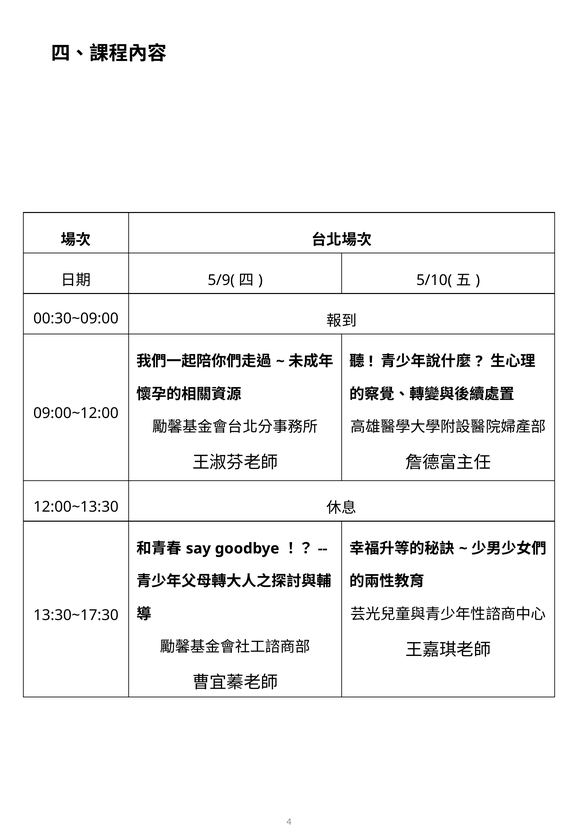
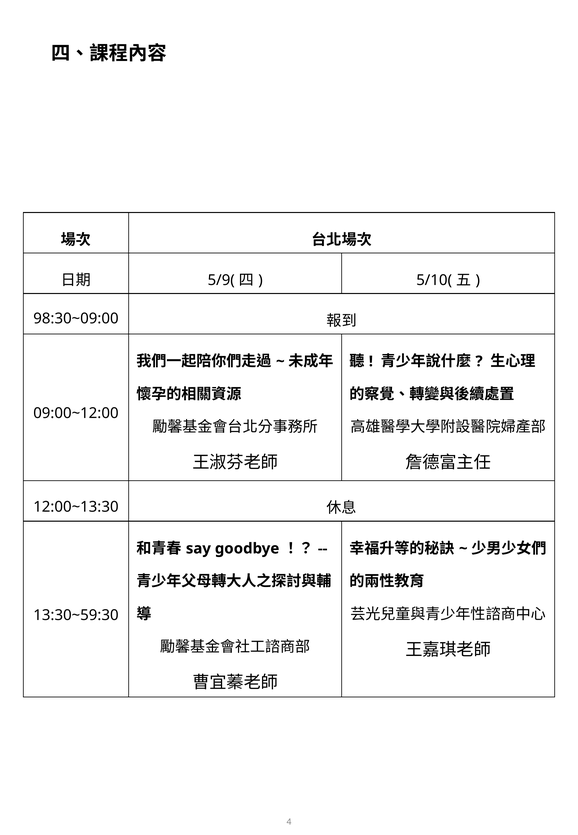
00:30~09:00: 00:30~09:00 -> 98:30~09:00
13:30~17:30: 13:30~17:30 -> 13:30~59:30
